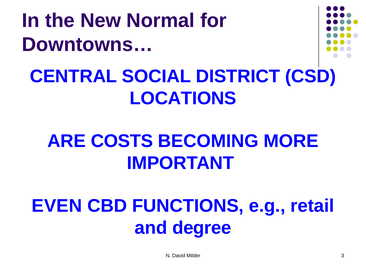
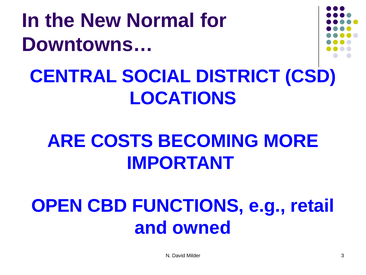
EVEN: EVEN -> OPEN
degree: degree -> owned
